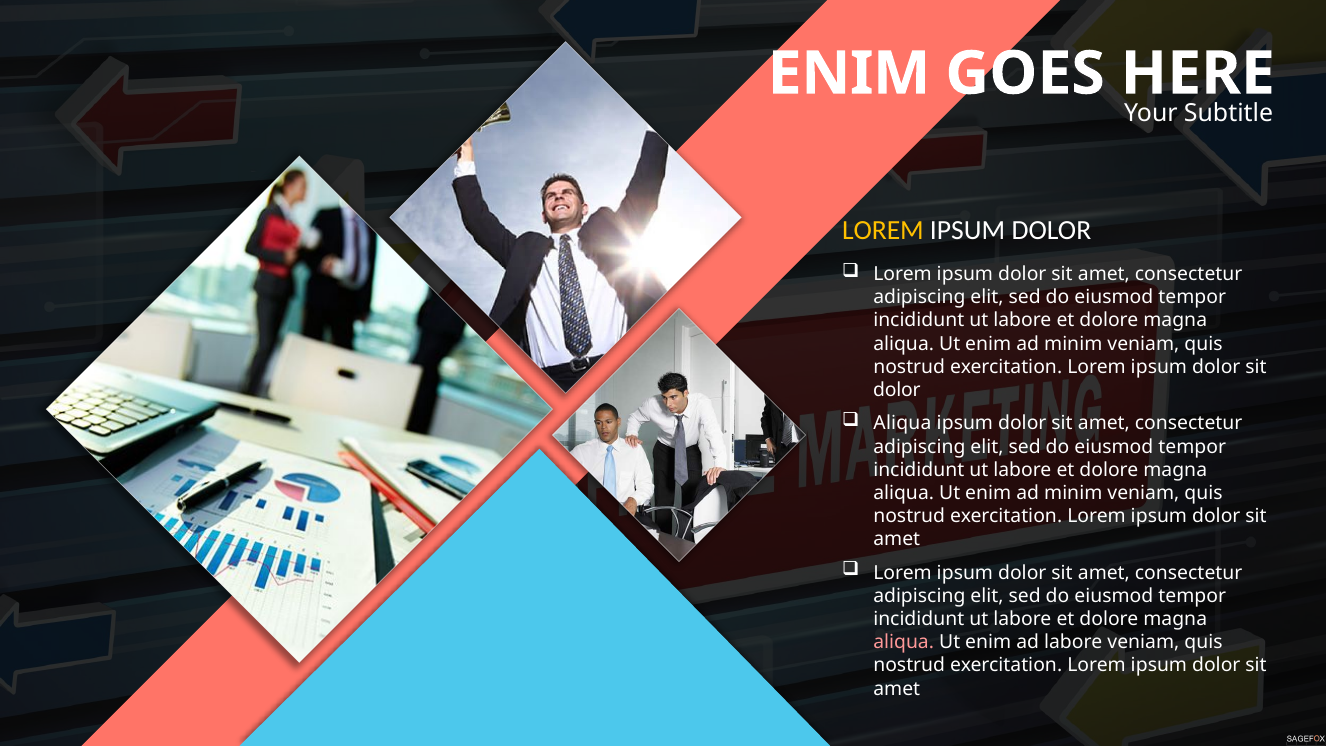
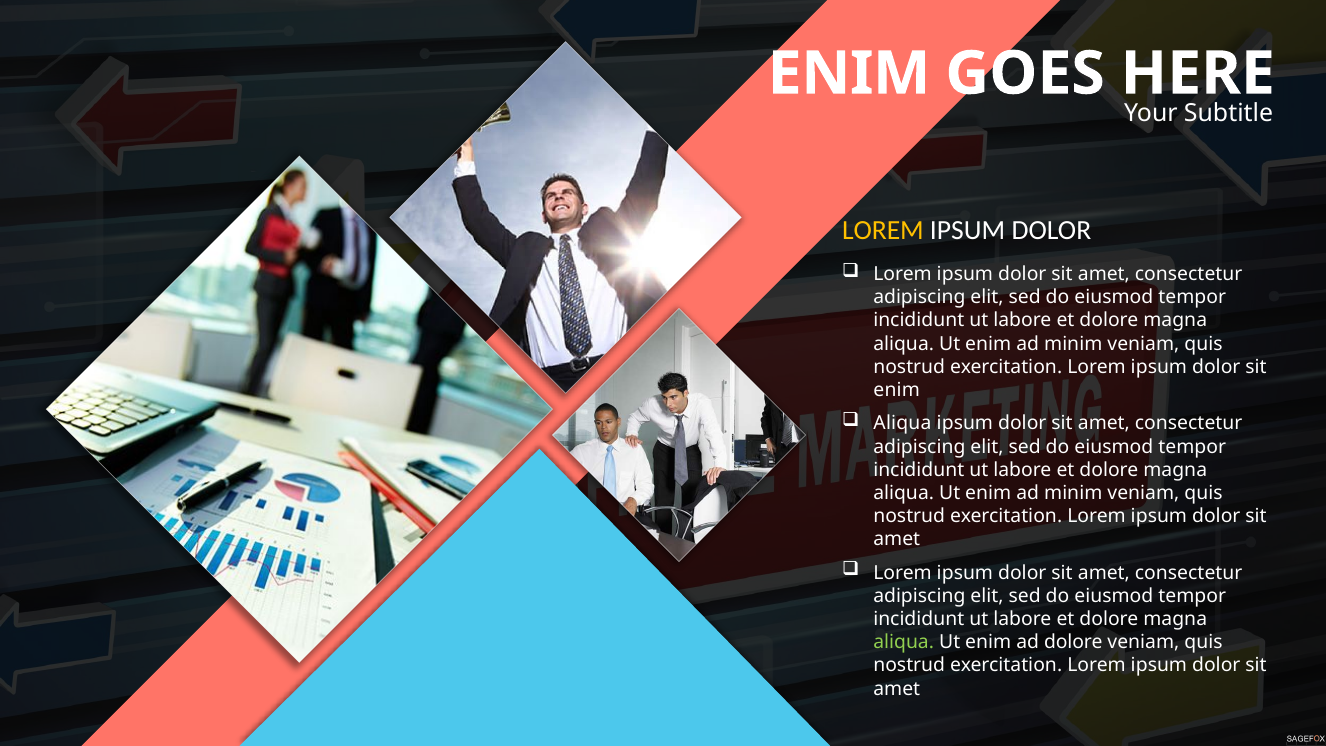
dolor at (897, 390): dolor -> enim
aliqua at (904, 642) colour: pink -> light green
ad labore: labore -> dolore
